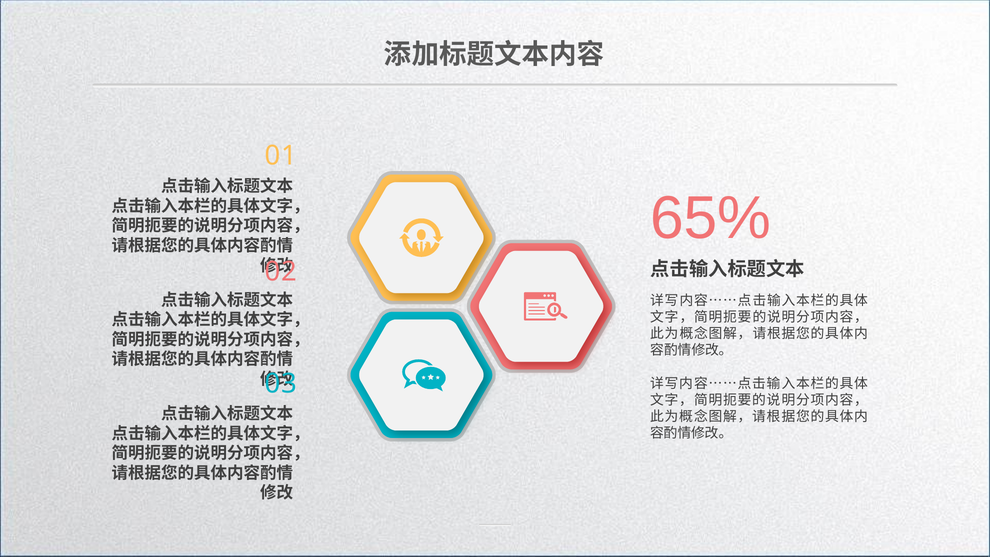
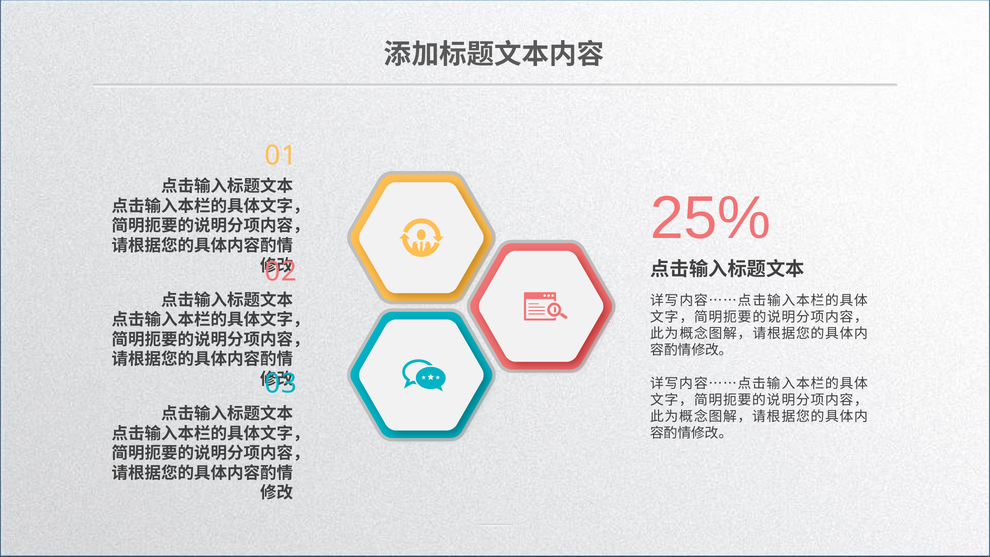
65%: 65% -> 25%
